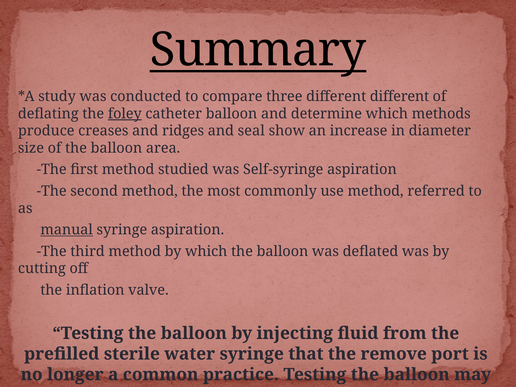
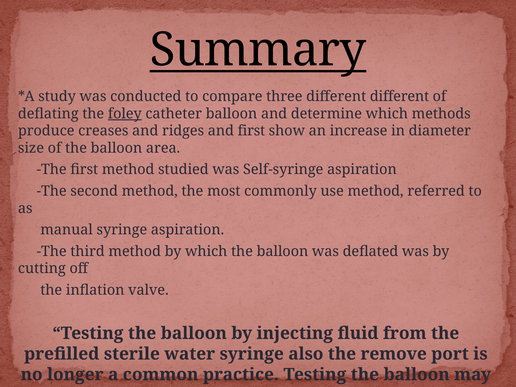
and seal: seal -> first
manual underline: present -> none
that: that -> also
